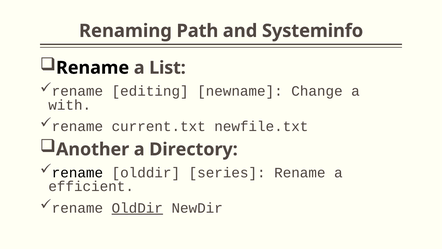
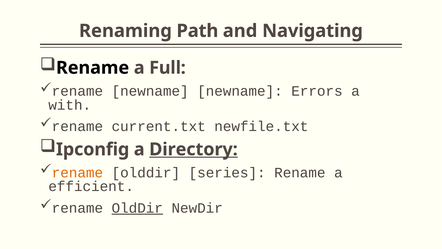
Systeminfo: Systeminfo -> Navigating
List: List -> Full
rename editing: editing -> newname
Change: Change -> Errors
Another: Another -> Ipconfig
Directory underline: none -> present
rename at (77, 172) colour: black -> orange
